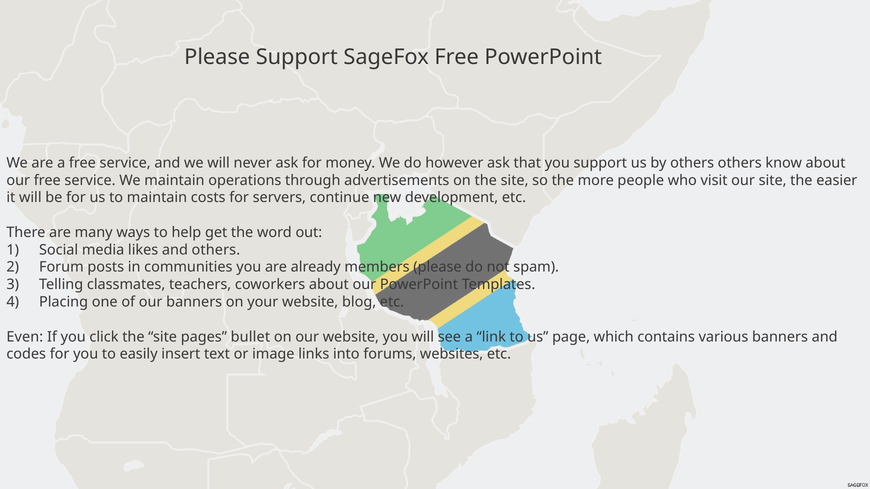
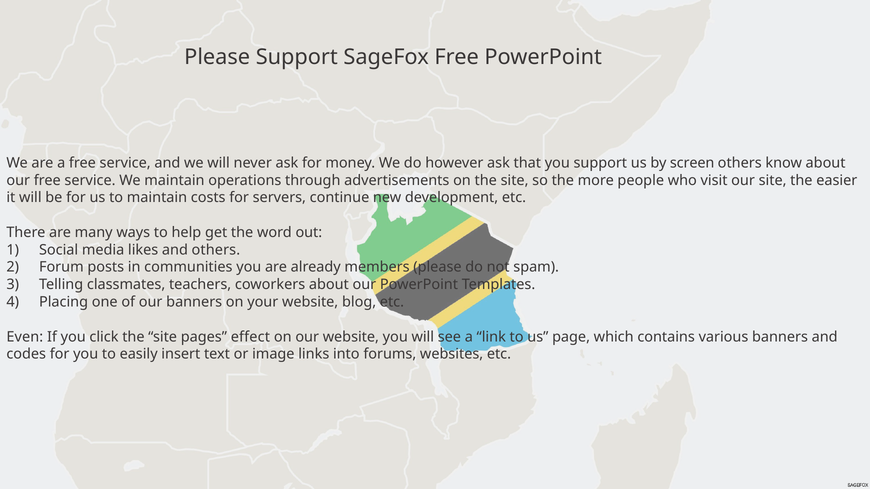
by others: others -> screen
bullet: bullet -> effect
